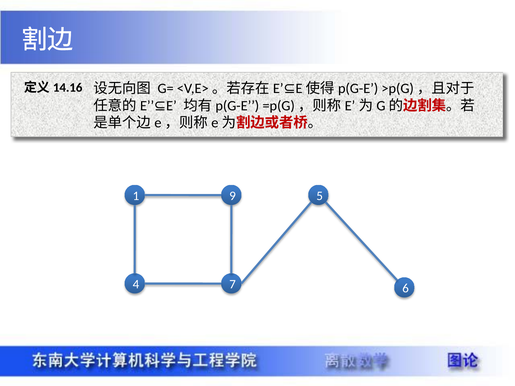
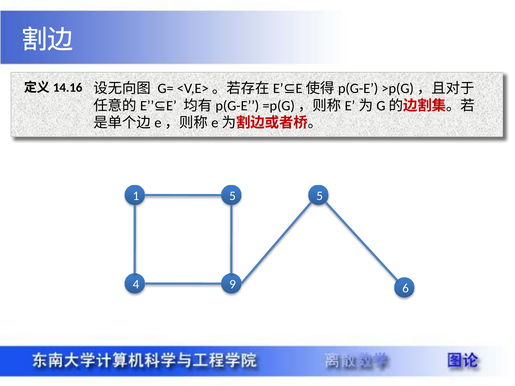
1 9: 9 -> 5
7: 7 -> 9
